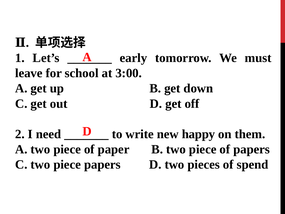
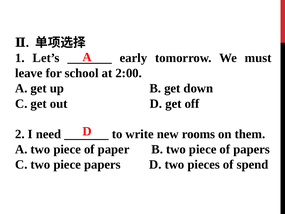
3:00: 3:00 -> 2:00
happy: happy -> rooms
